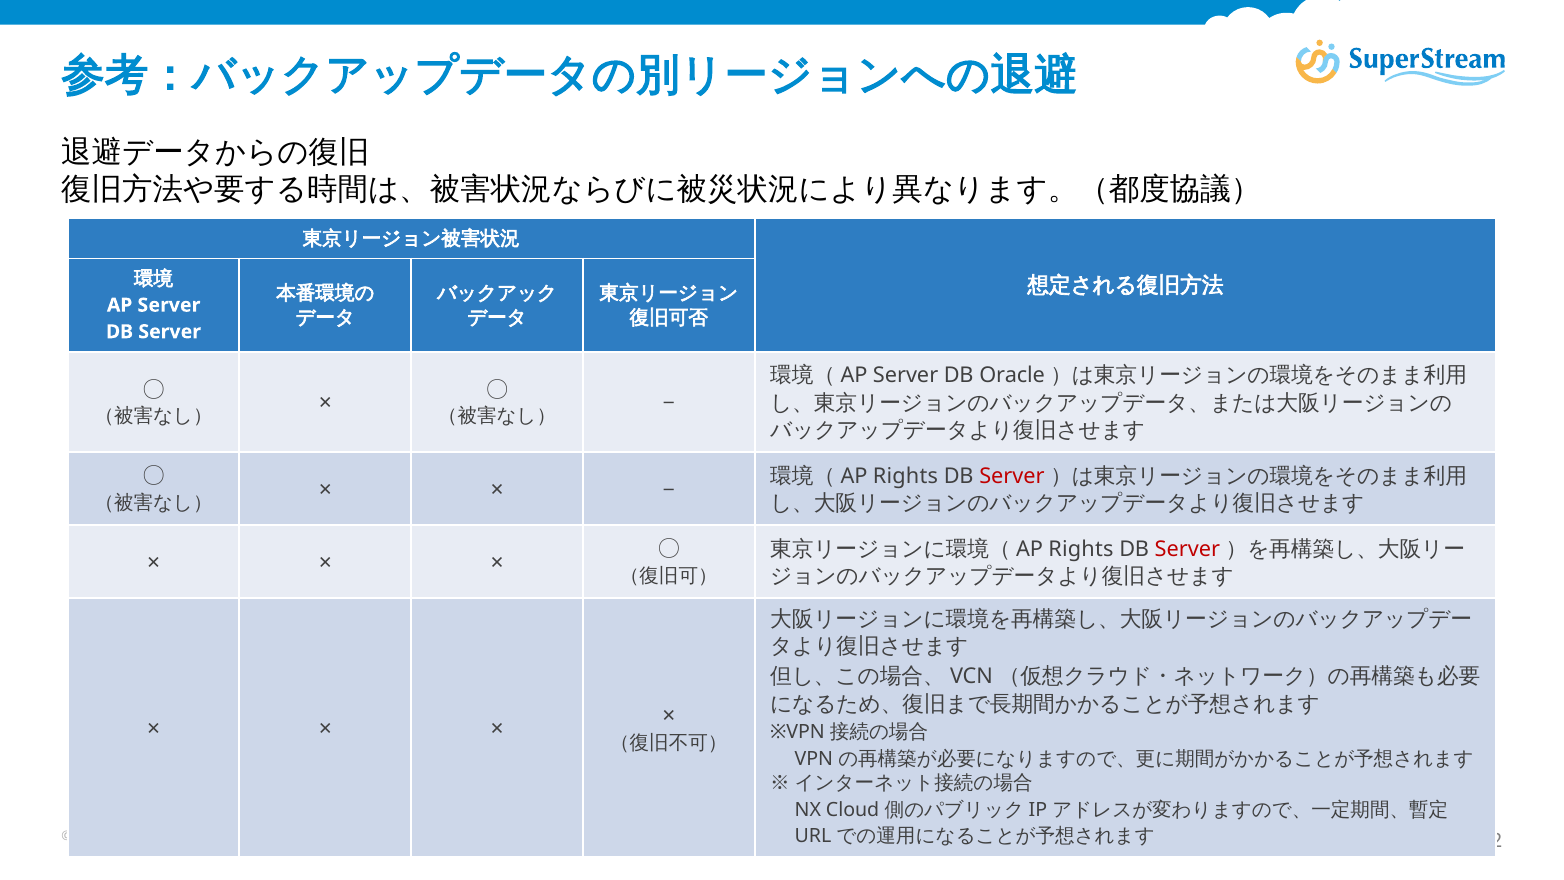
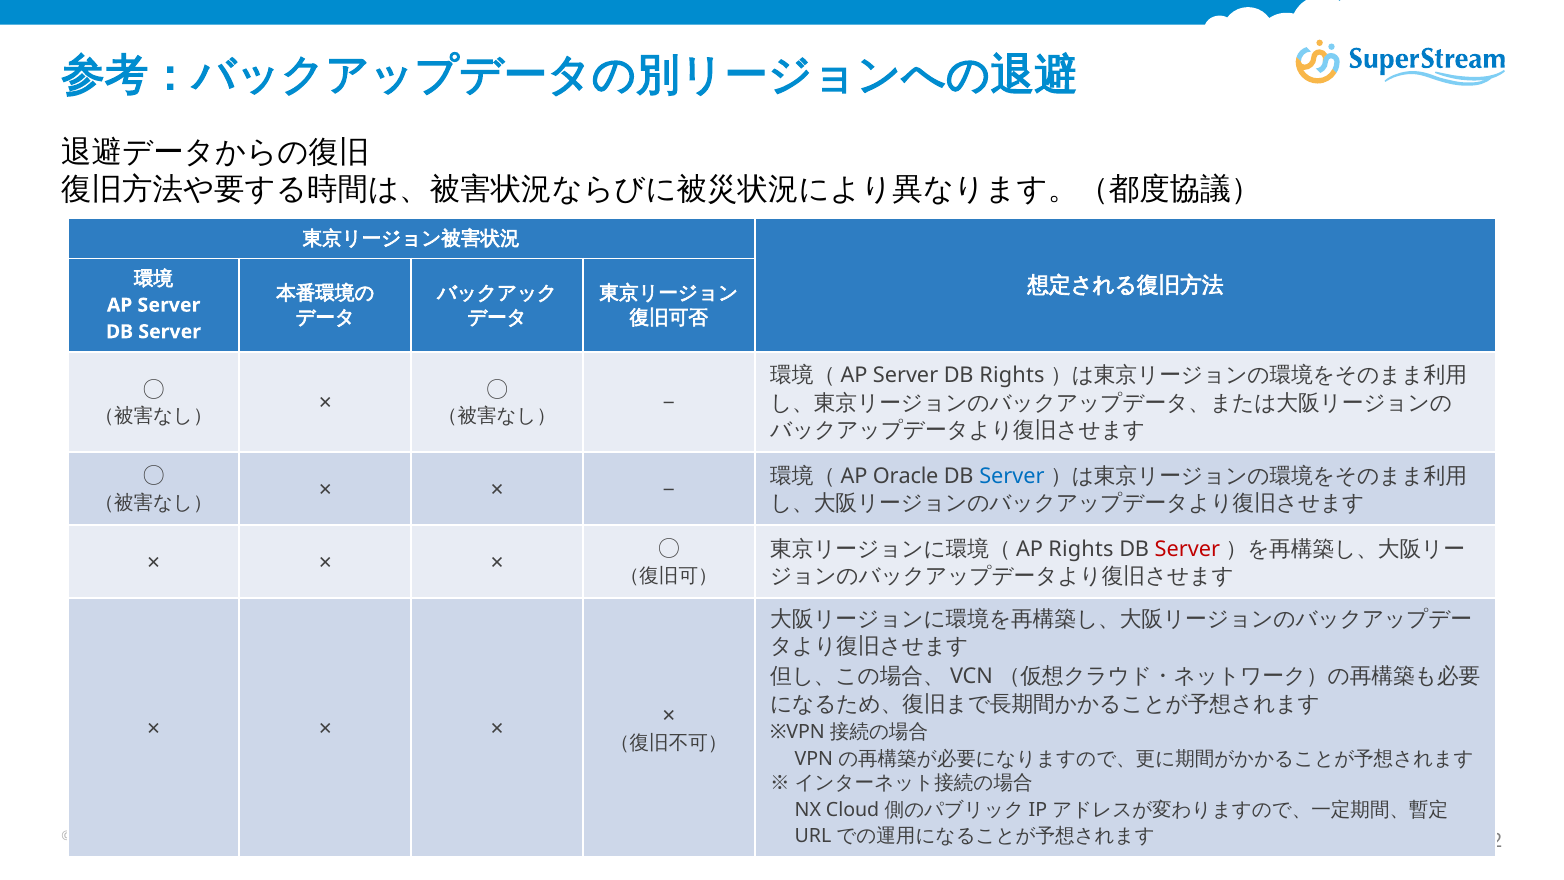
DB Oracle: Oracle -> Rights
Rights at (906, 476): Rights -> Oracle
Server at (1012, 476) colour: red -> blue
